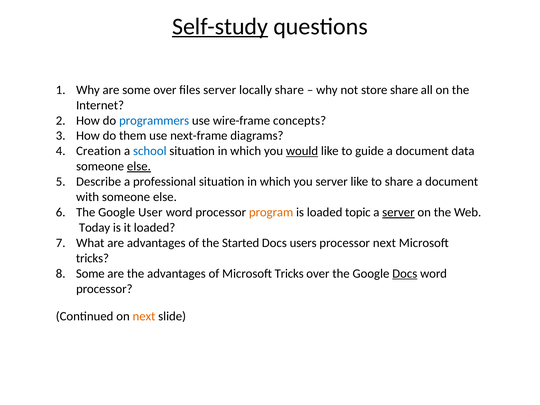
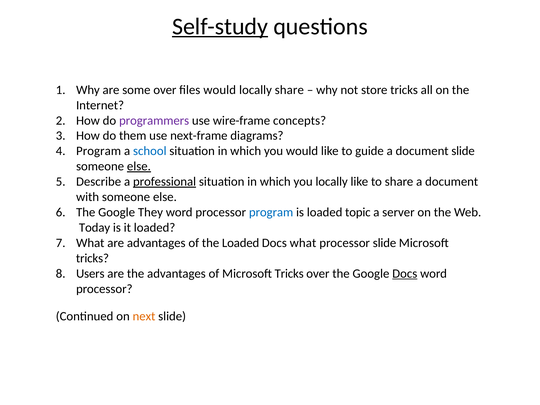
files server: server -> would
store share: share -> tricks
programmers colour: blue -> purple
Creation at (99, 151): Creation -> Program
would at (302, 151) underline: present -> none
document data: data -> slide
professional underline: none -> present
you server: server -> locally
User: User -> They
program at (271, 212) colour: orange -> blue
server at (398, 212) underline: present -> none
the Started: Started -> Loaded
Docs users: users -> what
processor next: next -> slide
Some at (90, 274): Some -> Users
